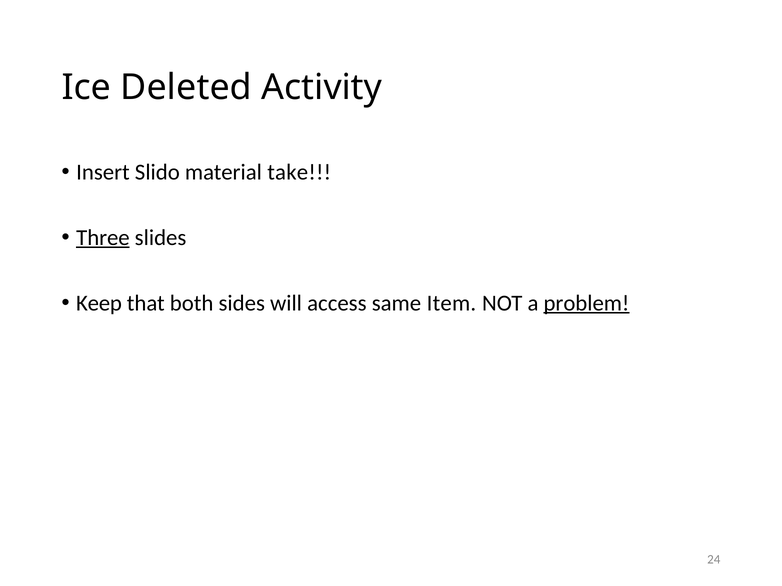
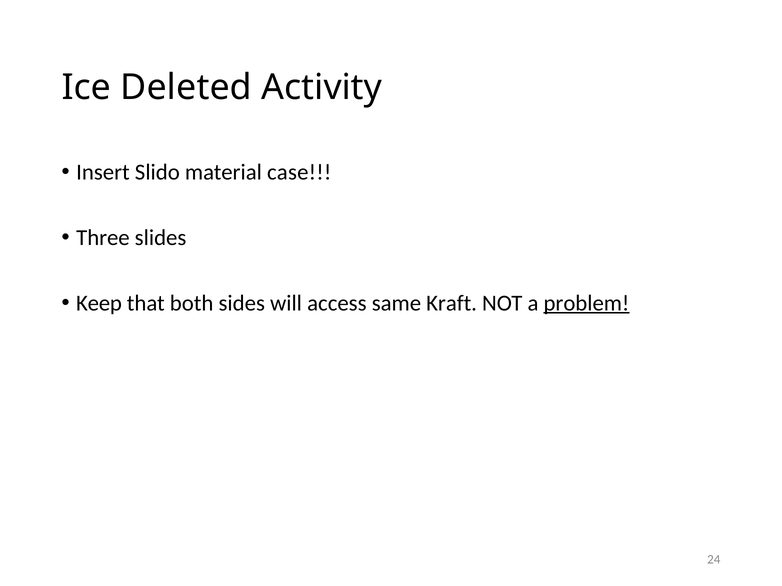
take: take -> case
Three underline: present -> none
Item: Item -> Kraft
